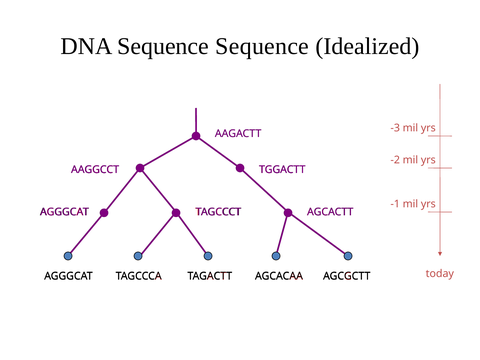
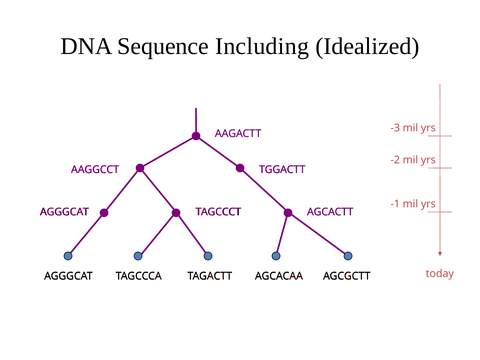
Sequence Sequence: Sequence -> Including
